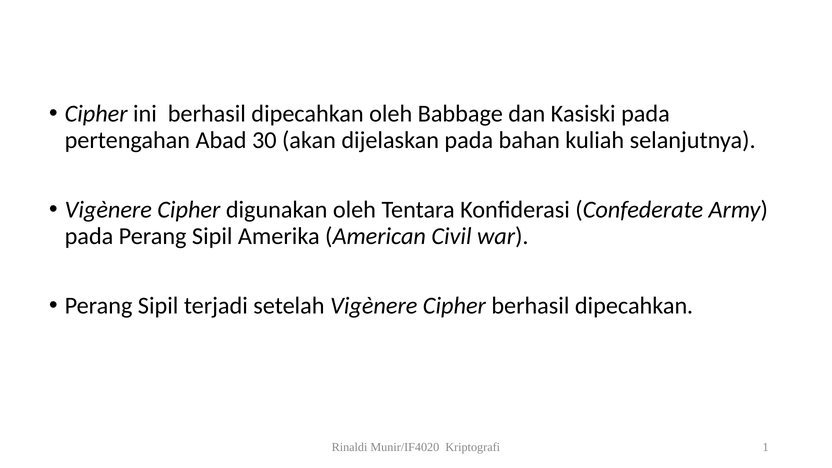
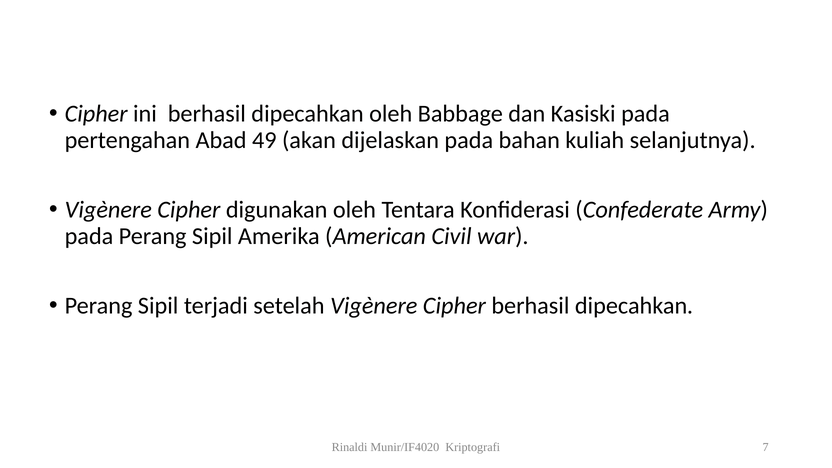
30: 30 -> 49
1: 1 -> 7
